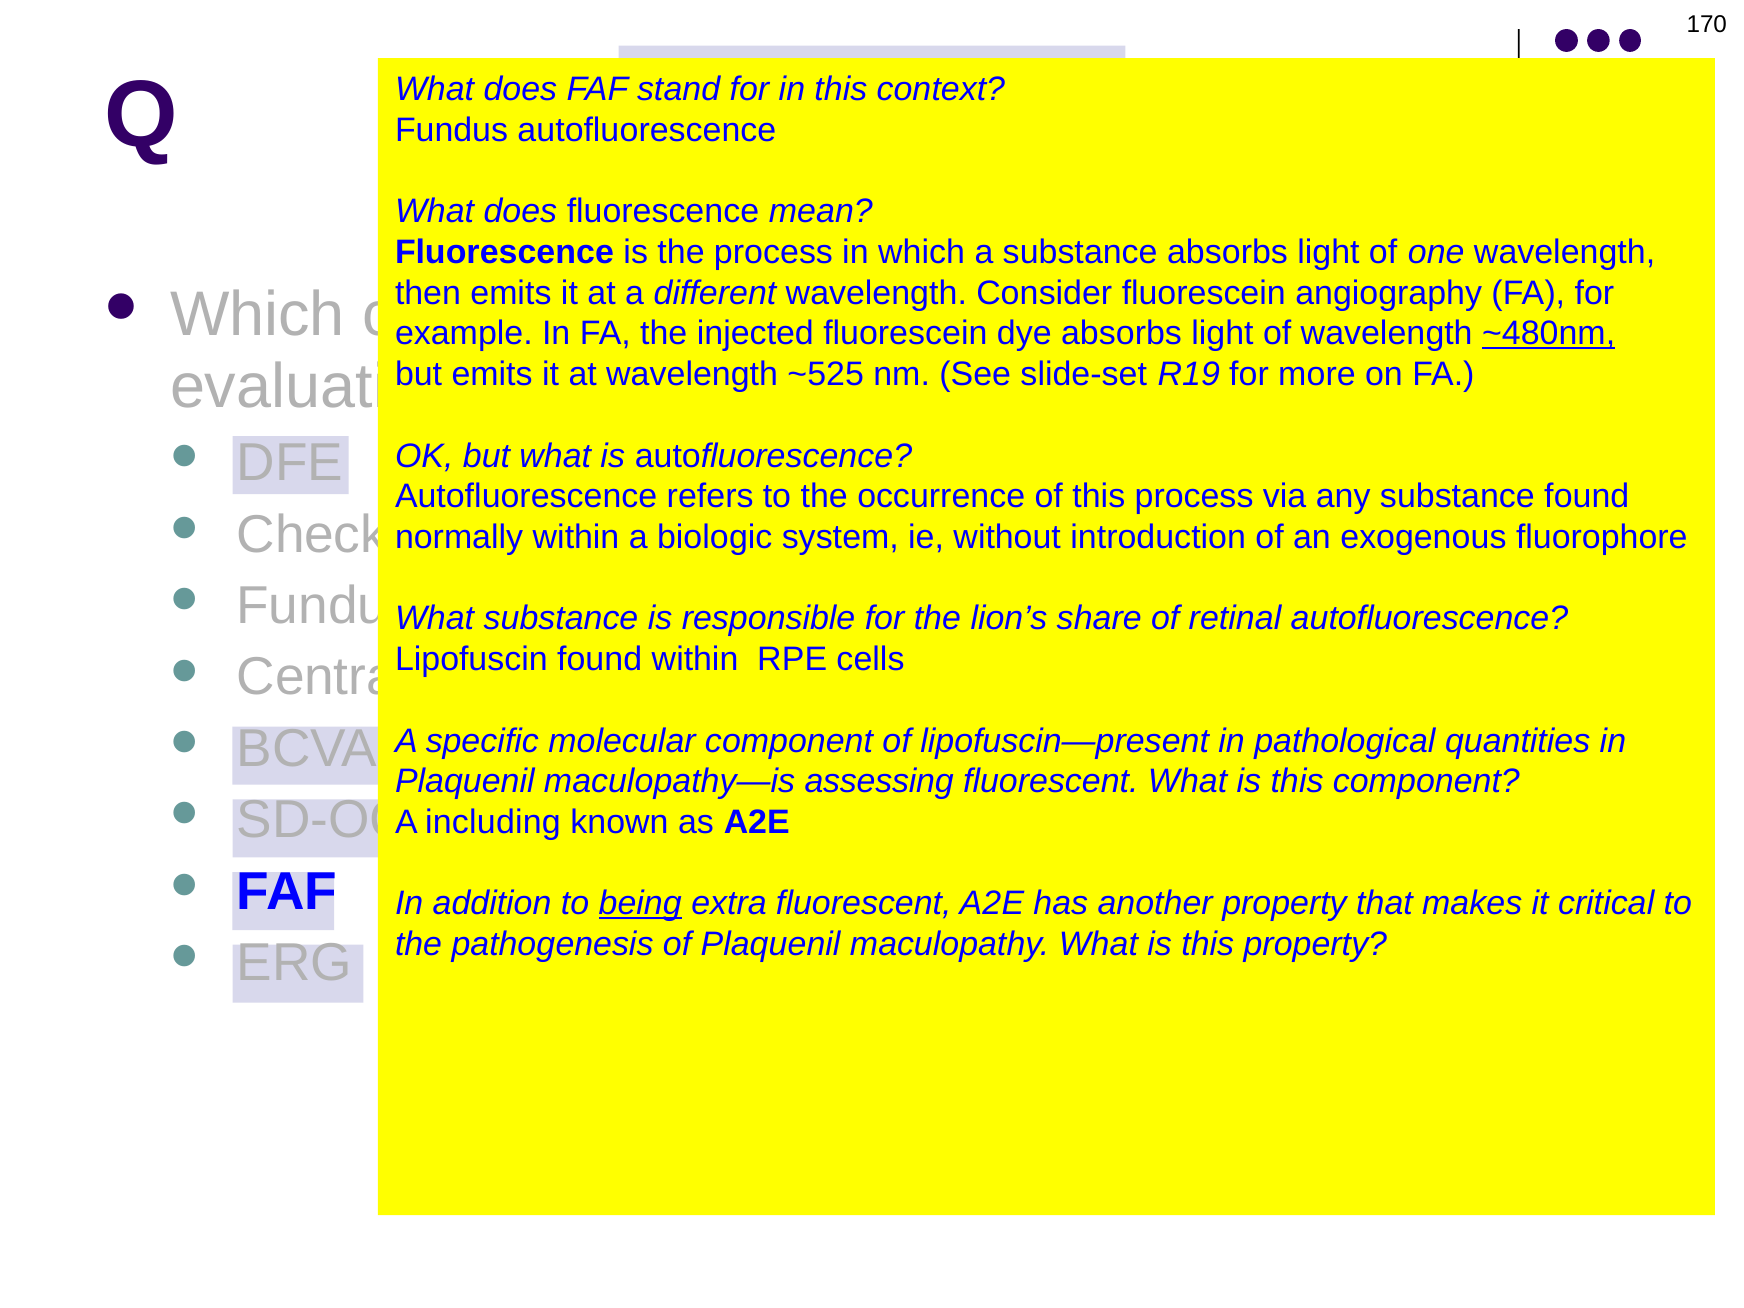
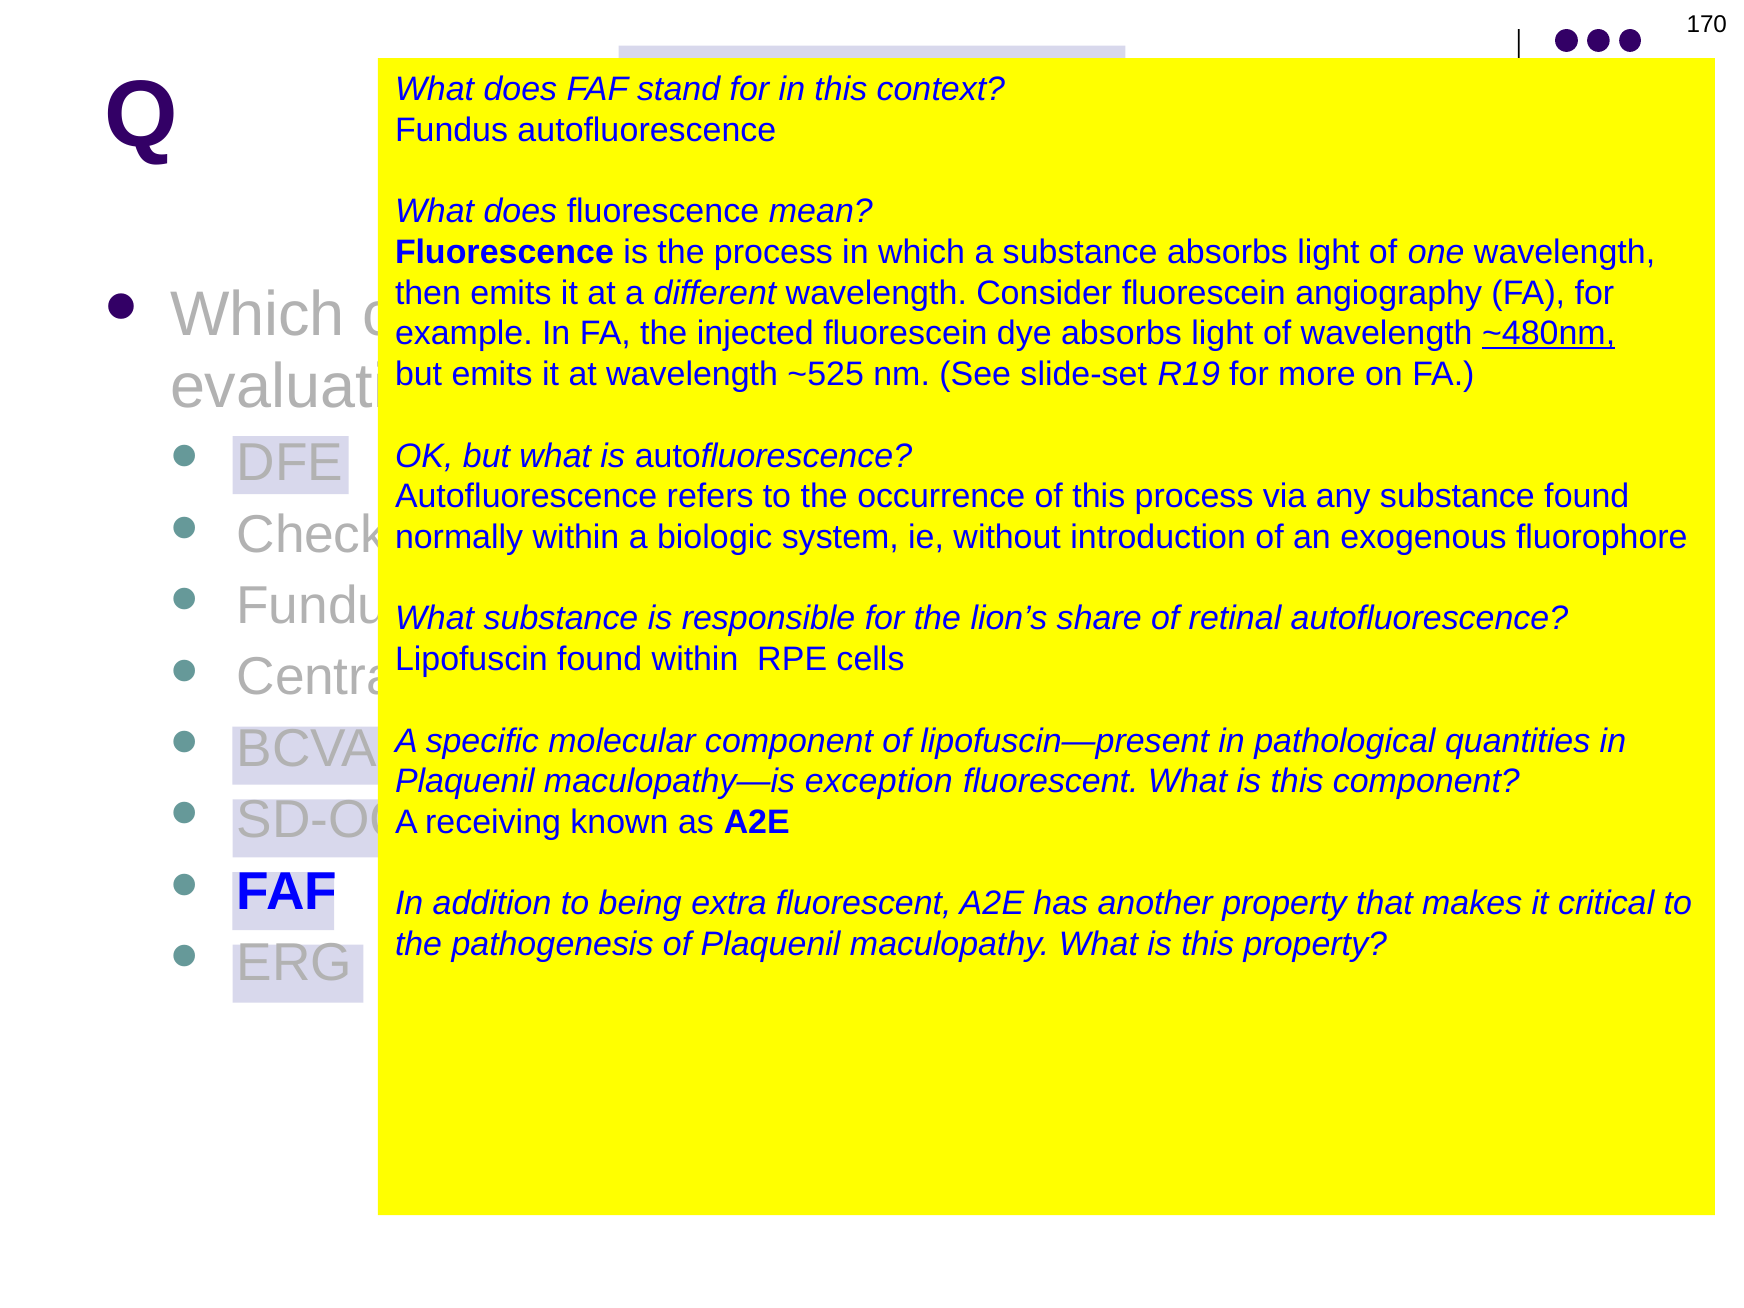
assessing: assessing -> exception
including: including -> receiving
being underline: present -> none
